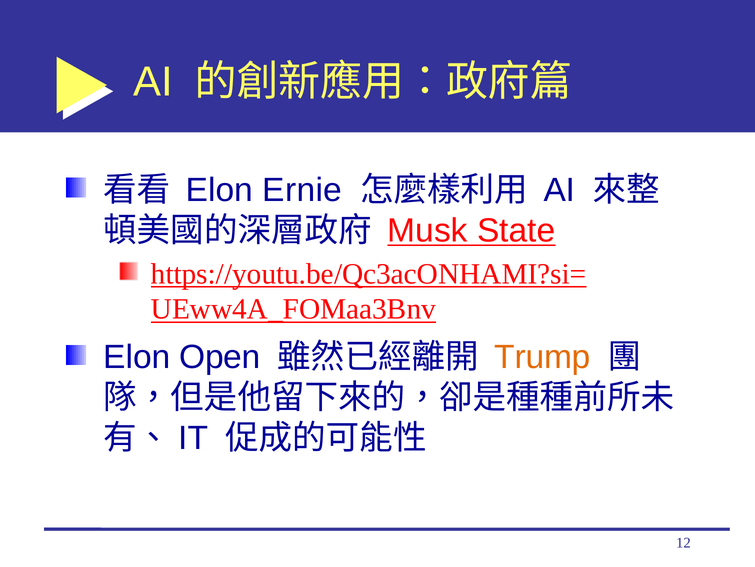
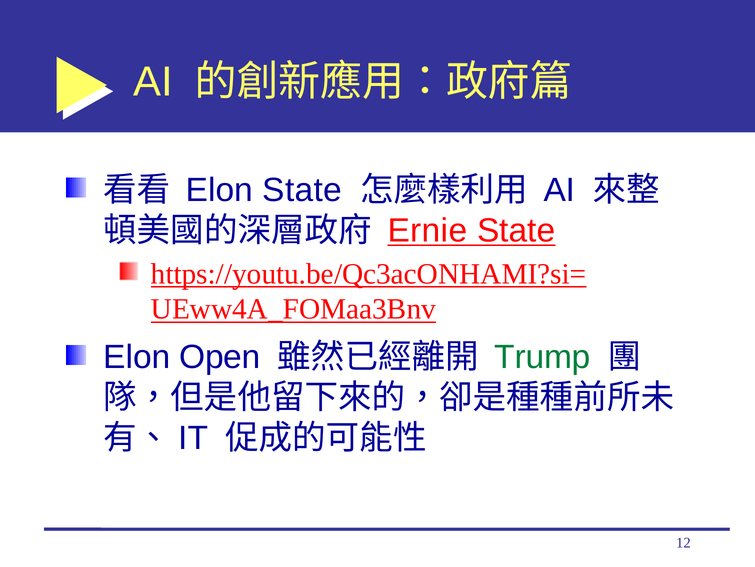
Elon Ernie: Ernie -> State
Musk: Musk -> Ernie
Trump colour: orange -> green
